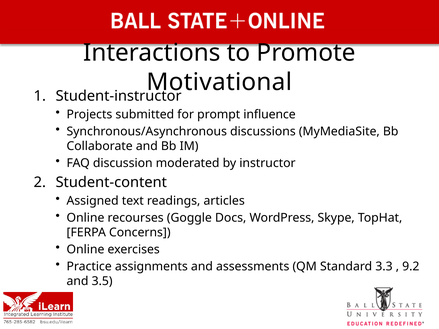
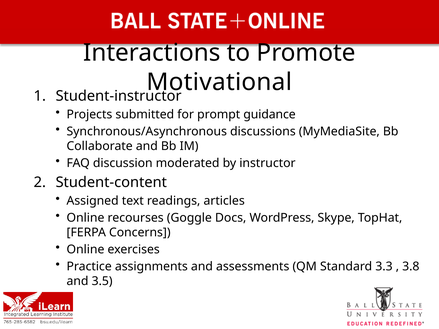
influence: influence -> guidance
9.2: 9.2 -> 3.8
